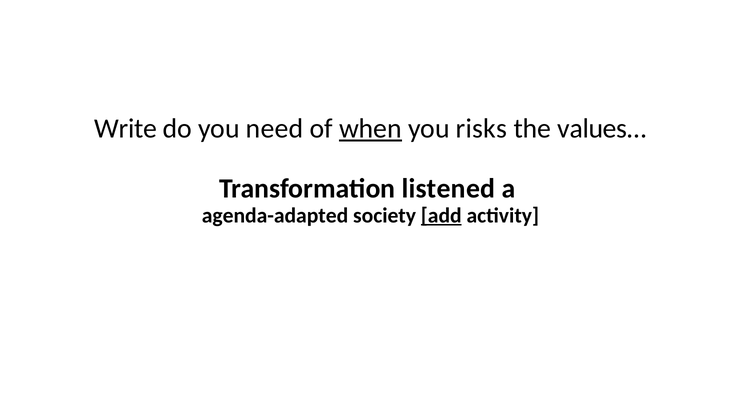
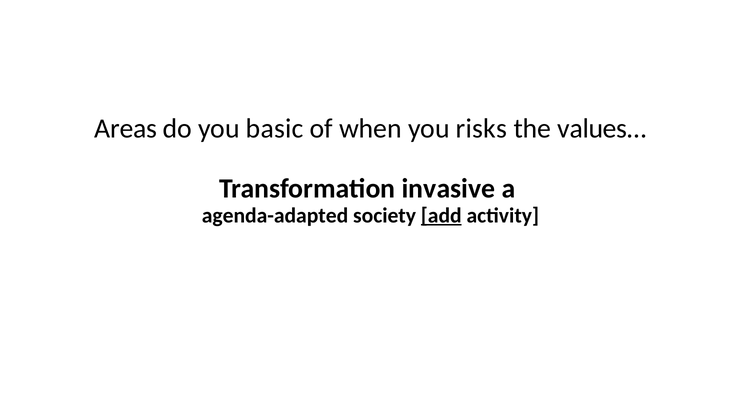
Write: Write -> Areas
need: need -> basic
when underline: present -> none
listened: listened -> invasive
